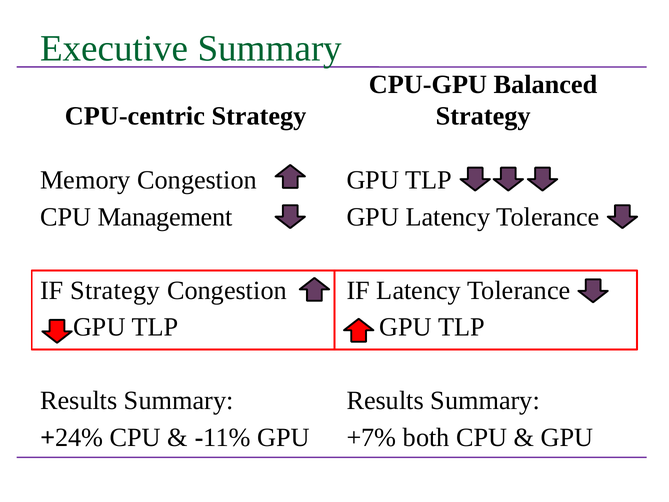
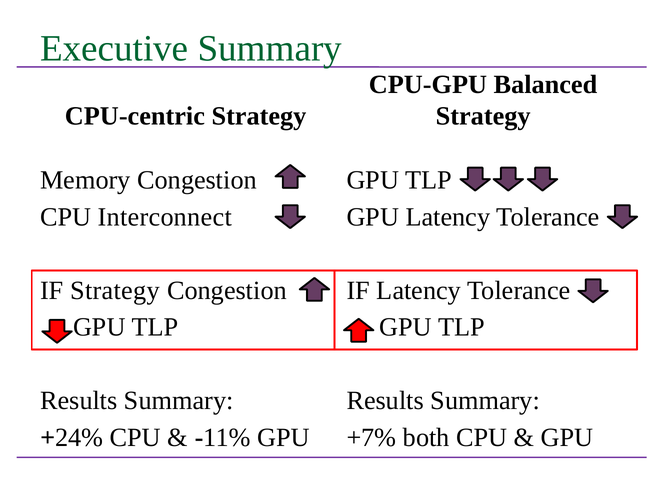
Management: Management -> Interconnect
